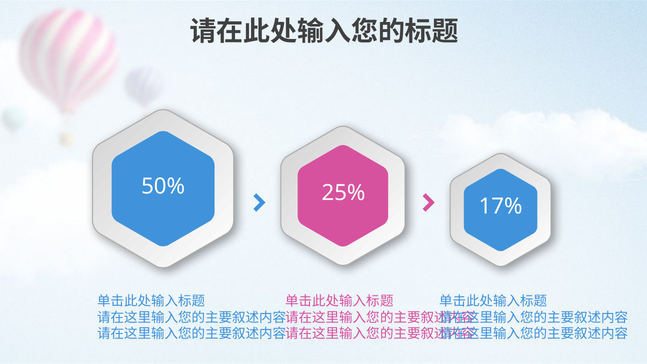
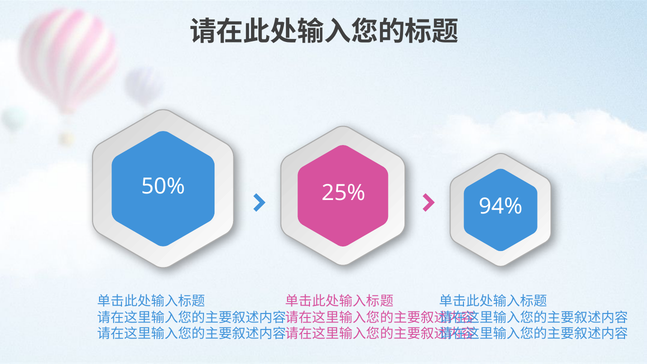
17%: 17% -> 94%
